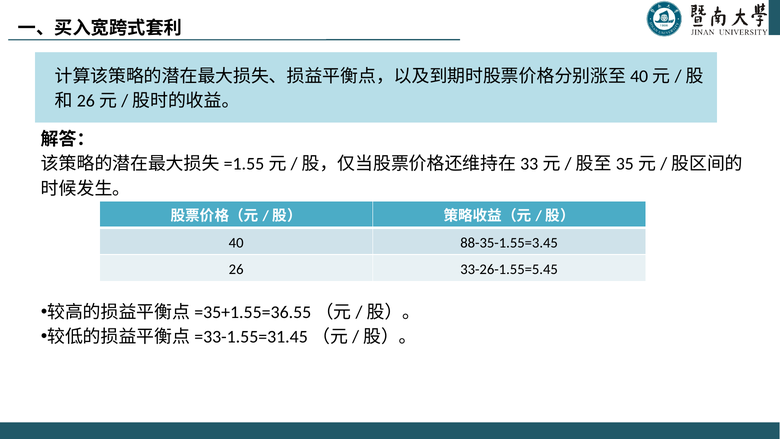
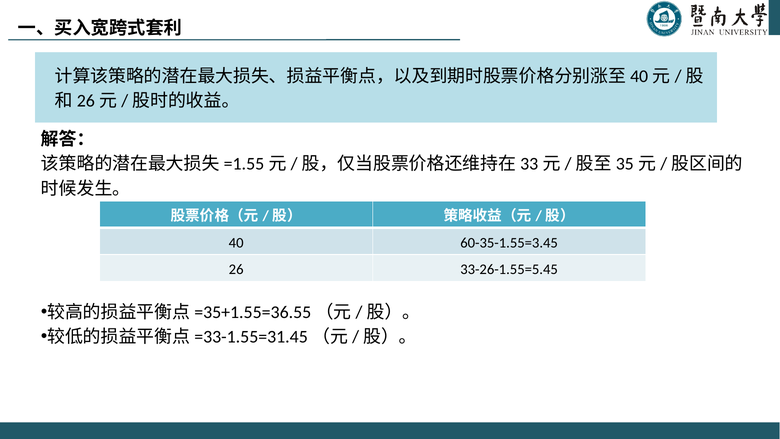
88-35-1.55=3.45: 88-35-1.55=3.45 -> 60-35-1.55=3.45
